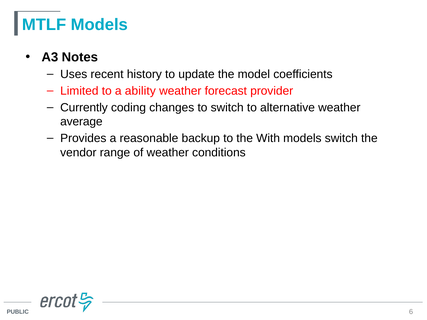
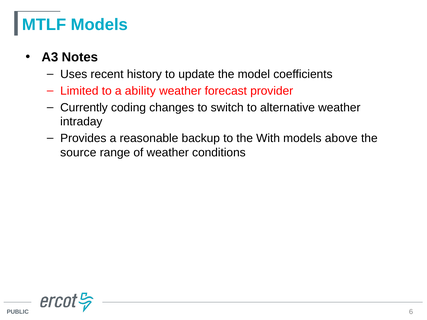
average: average -> intraday
models switch: switch -> above
vendor: vendor -> source
